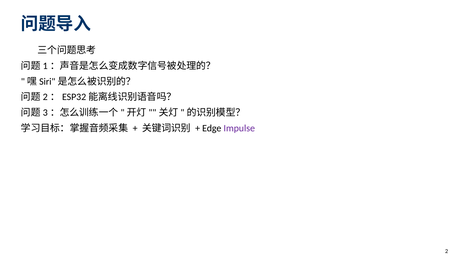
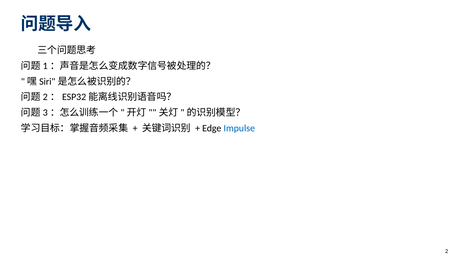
Impulse colour: purple -> blue
